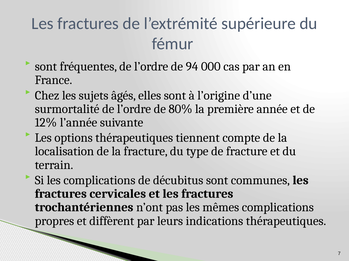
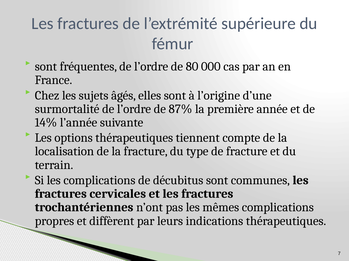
94: 94 -> 80
80%: 80% -> 87%
12%: 12% -> 14%
